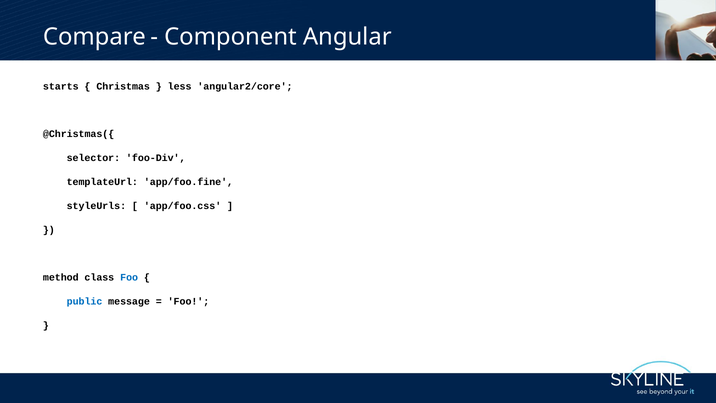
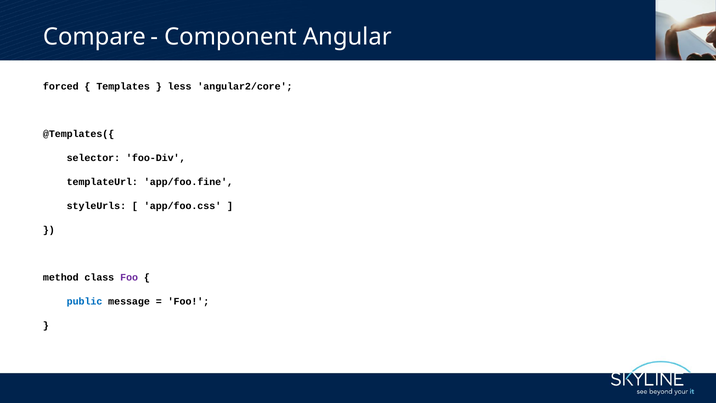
starts: starts -> forced
Christmas: Christmas -> Templates
@Christmas({: @Christmas({ -> @Templates({
Foo at (129, 277) colour: blue -> purple
